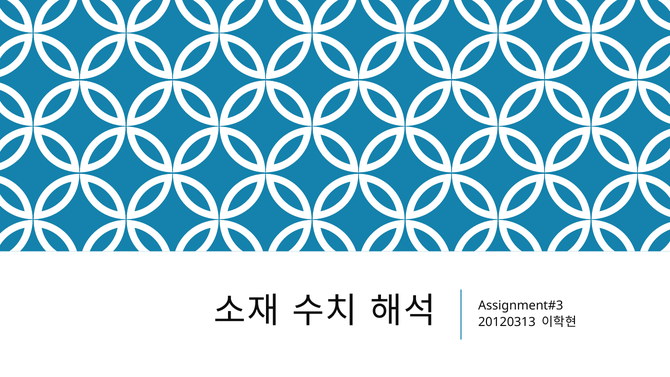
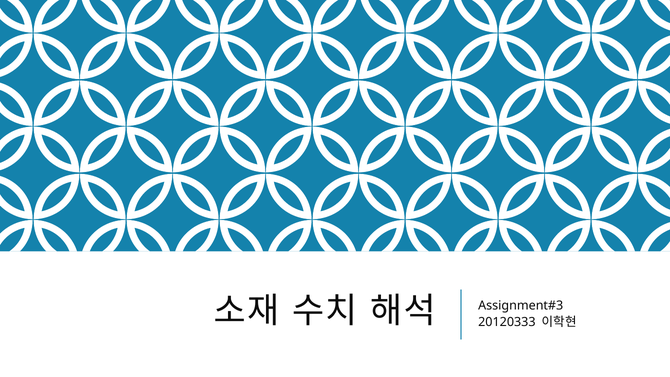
20120313: 20120313 -> 20120333
